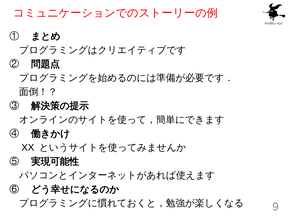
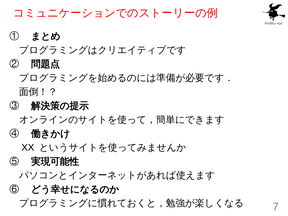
9: 9 -> 7
